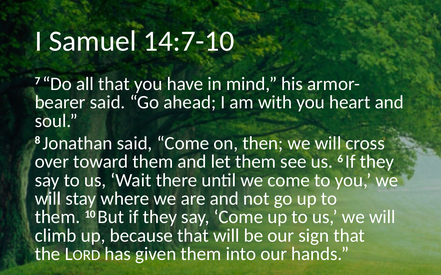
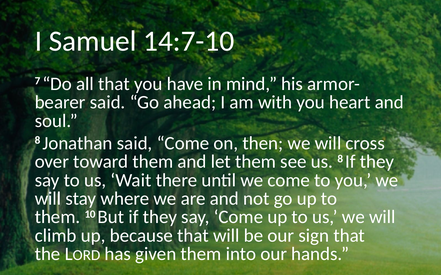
us 6: 6 -> 8
